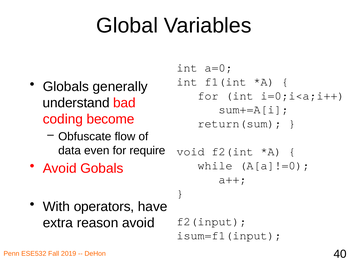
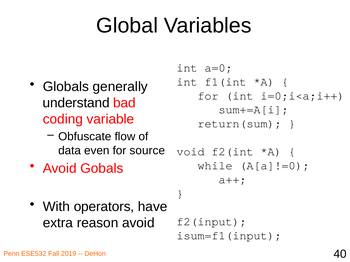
become: become -> variable
require: require -> source
